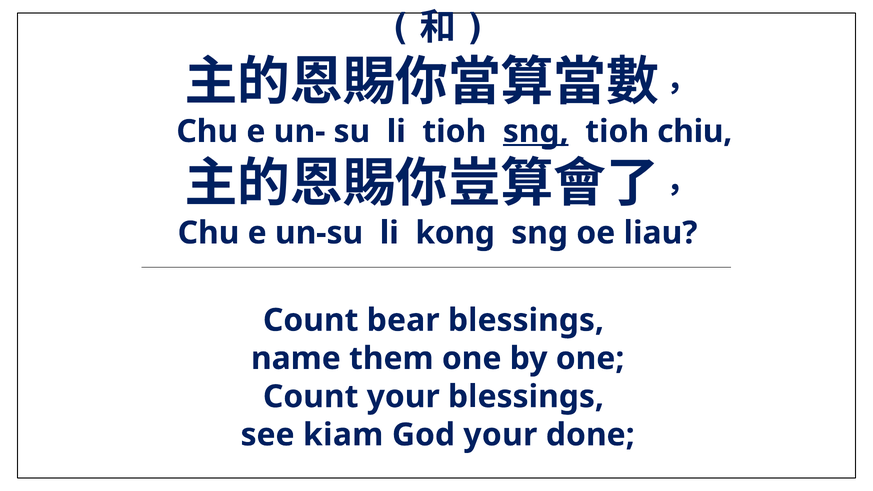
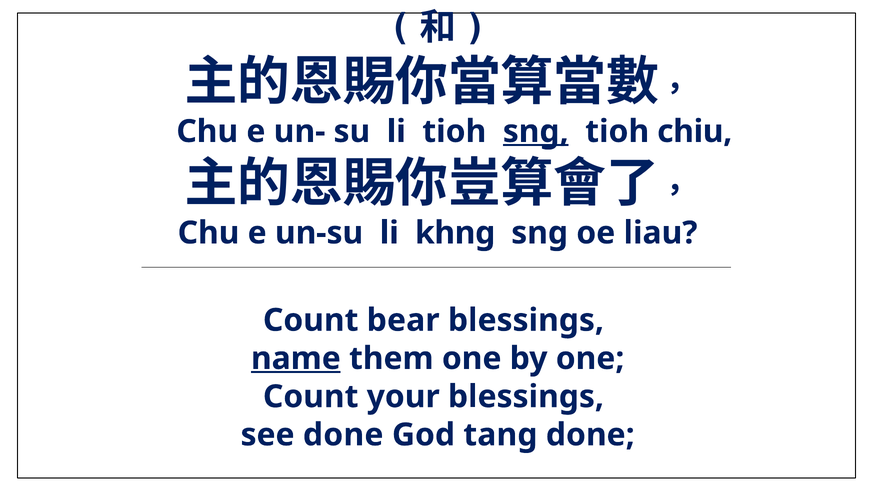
kong: kong -> khng
name underline: none -> present
see kiam: kiam -> done
God your: your -> tang
